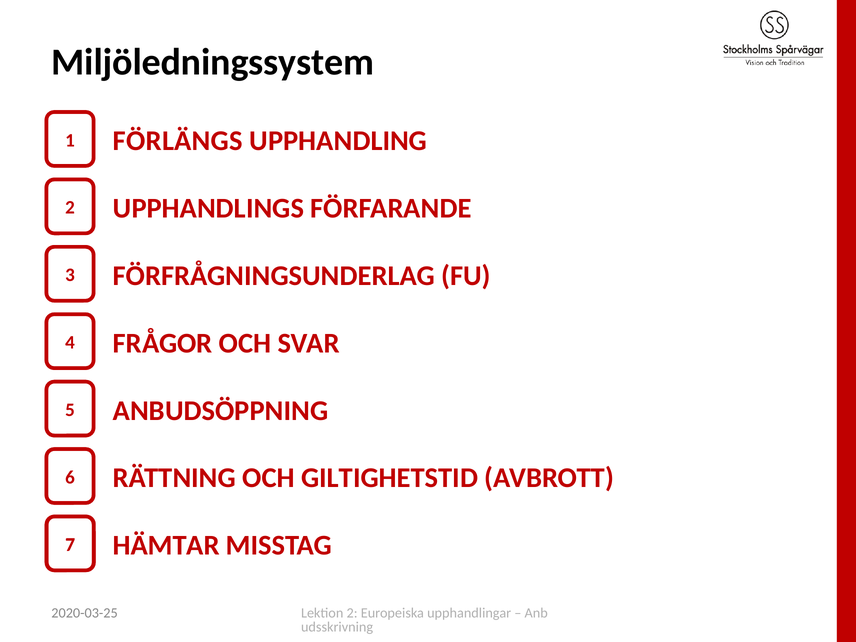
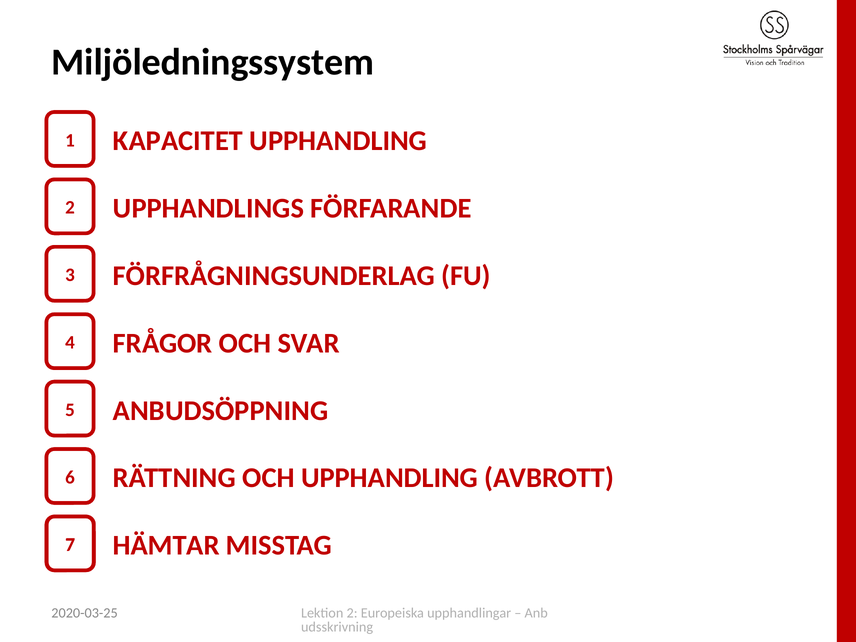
FÖRLÄNGS: FÖRLÄNGS -> KAPACITET
OCH GILTIGHETSTID: GILTIGHETSTID -> UPPHANDLING
